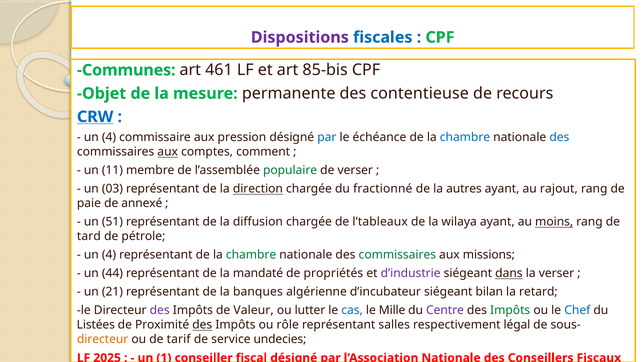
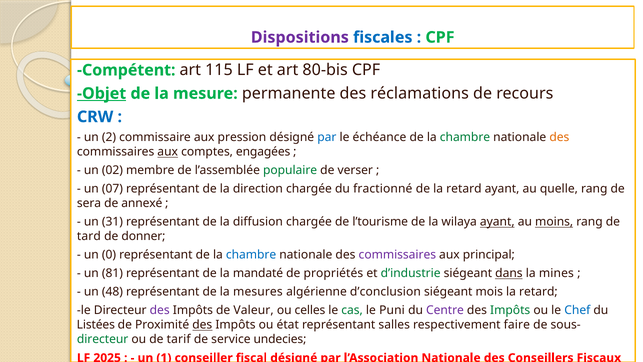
Communes: Communes -> Compétent
461: 461 -> 115
85-bis: 85-bis -> 80-bis
Objet underline: none -> present
contentieuse: contentieuse -> réclamations
CRW underline: present -> none
4 at (109, 137): 4 -> 2
chambre at (465, 137) colour: blue -> green
des at (559, 137) colour: blue -> orange
comment: comment -> engagées
11: 11 -> 02
03: 03 -> 07
direction underline: present -> none
de la autres: autres -> retard
rajout: rajout -> quelle
paie: paie -> sera
51: 51 -> 31
l’tableaux: l’tableaux -> l’tourisme
ayant at (497, 222) underline: none -> present
pétrole: pétrole -> donner
4 at (109, 255): 4 -> 0
chambre at (251, 255) colour: green -> blue
commissaires at (397, 255) colour: green -> purple
missions: missions -> principal
44: 44 -> 81
d’industrie colour: purple -> green
la verser: verser -> mines
21: 21 -> 48
banques: banques -> mesures
d’incubateur: d’incubateur -> d’conclusion
bilan: bilan -> mois
lutter: lutter -> celles
cas colour: blue -> green
Mille: Mille -> Puni
rôle: rôle -> état
légal: légal -> faire
directeur at (103, 339) colour: orange -> green
